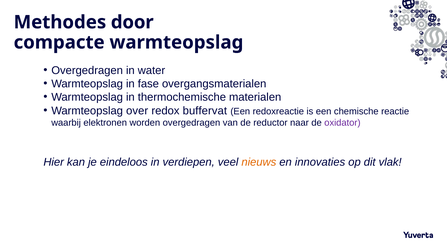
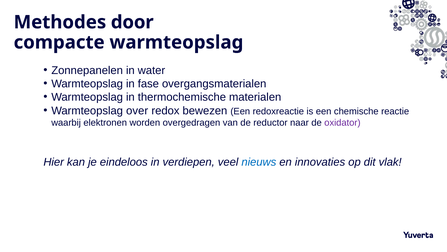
Overgedragen at (87, 70): Overgedragen -> Zonnepanelen
buffervat: buffervat -> bewezen
nieuws colour: orange -> blue
